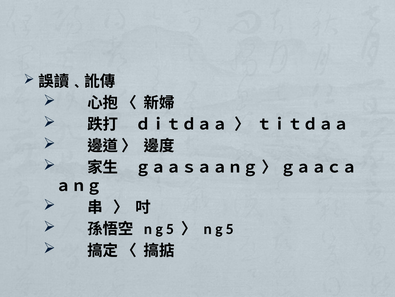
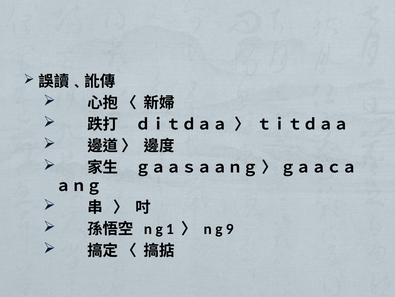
5 at (170, 229): 5 -> 1
5 at (230, 229): 5 -> 9
